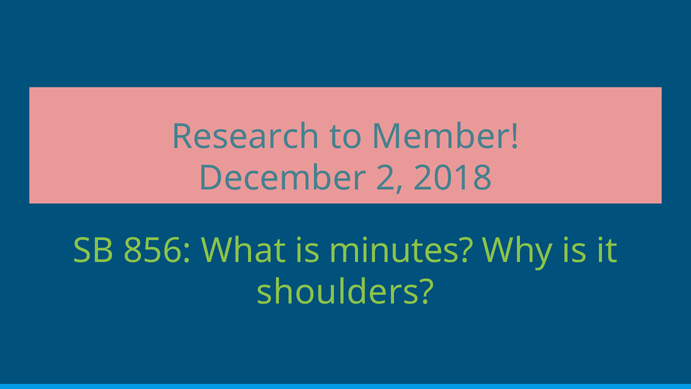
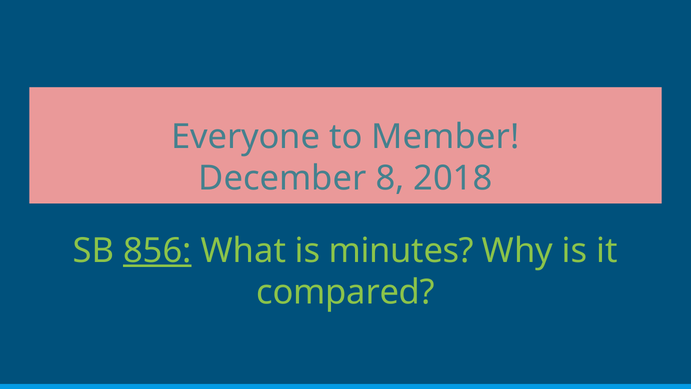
Research: Research -> Everyone
2: 2 -> 8
856 underline: none -> present
shoulders: shoulders -> compared
